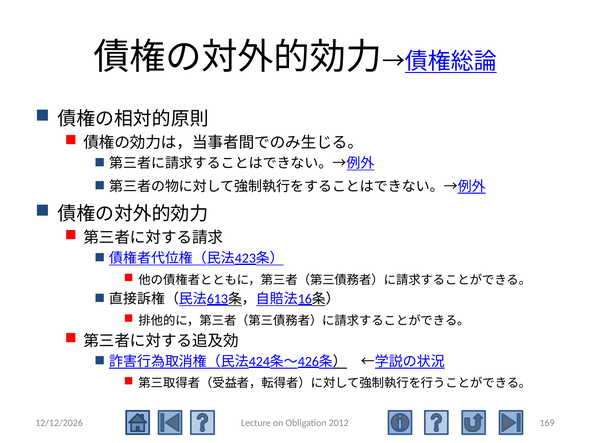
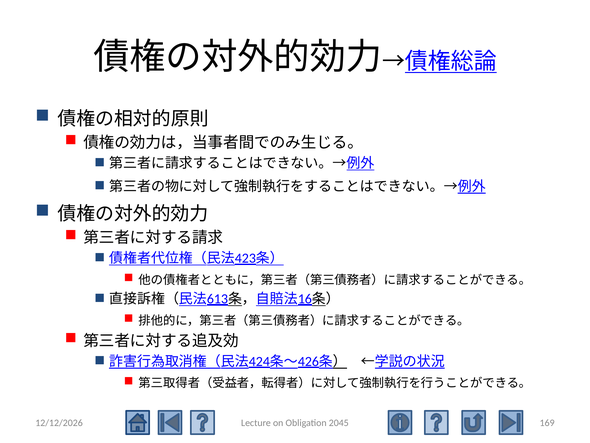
2012: 2012 -> 2045
